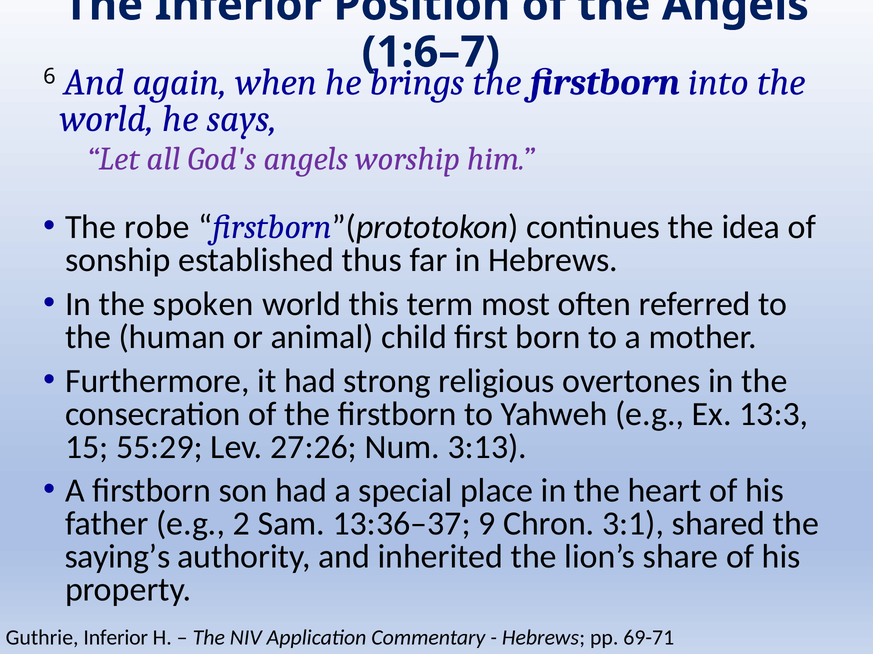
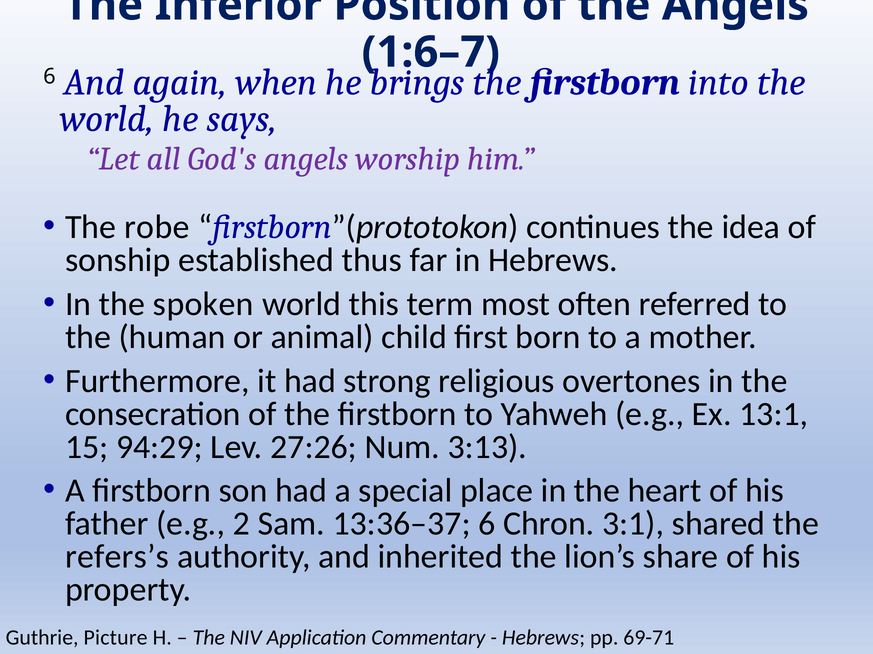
13:3: 13:3 -> 13:1
55:29: 55:29 -> 94:29
13:36–37 9: 9 -> 6
saying’s: saying’s -> refers’s
Guthrie Inferior: Inferior -> Picture
